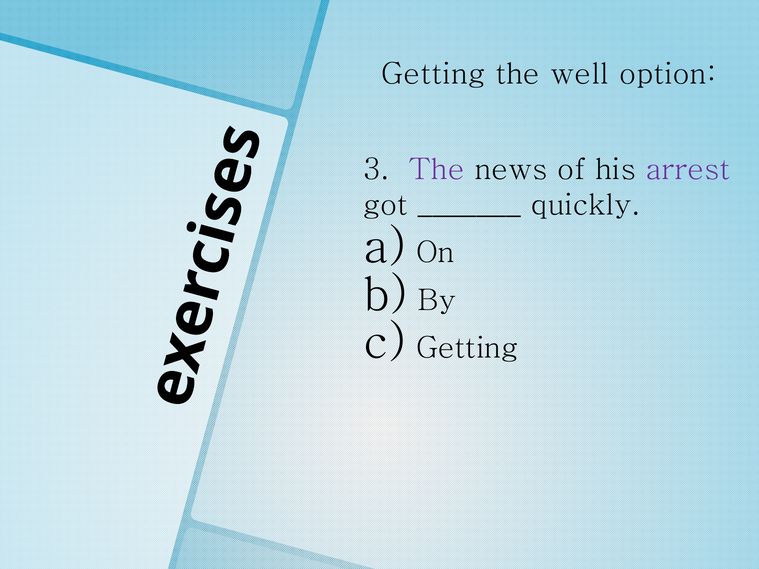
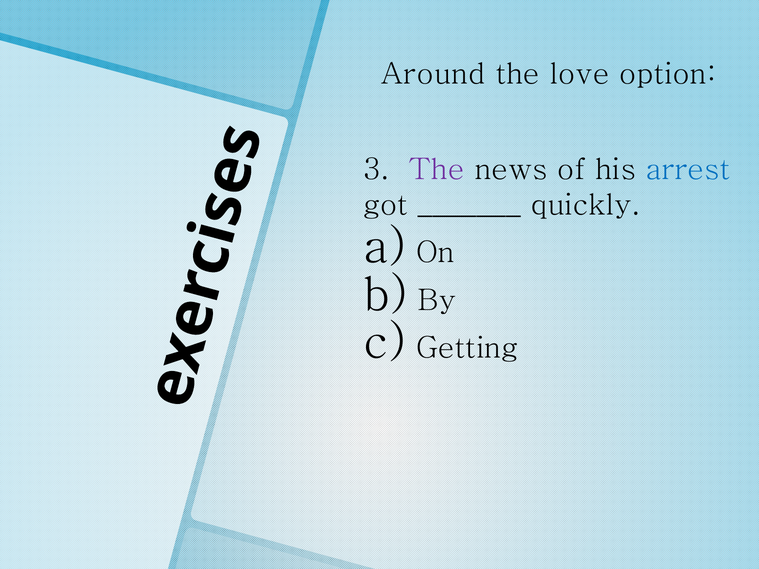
Getting at (433, 74): Getting -> Around
well: well -> love
arrest colour: purple -> blue
